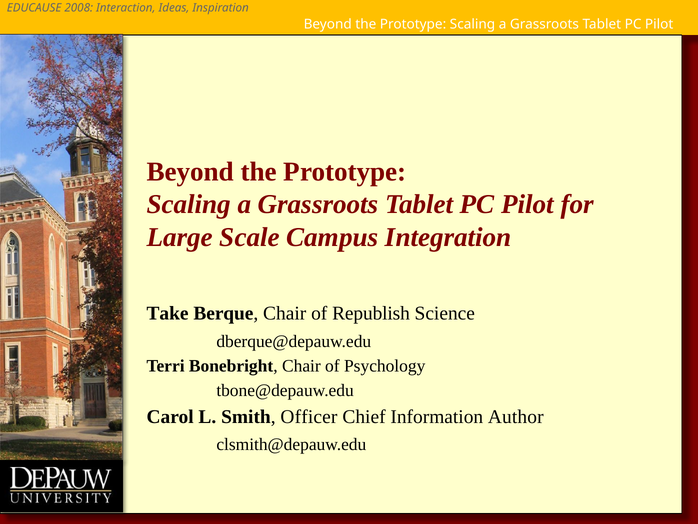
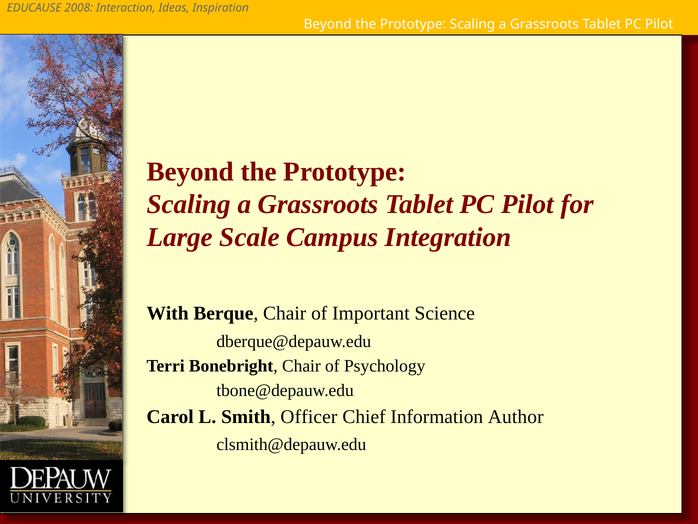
Take: Take -> With
Republish: Republish -> Important
